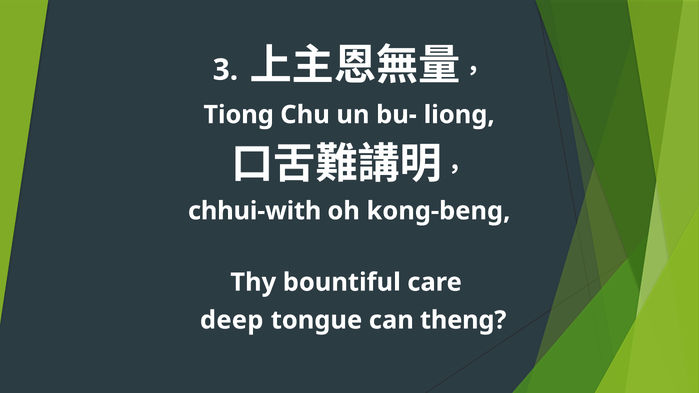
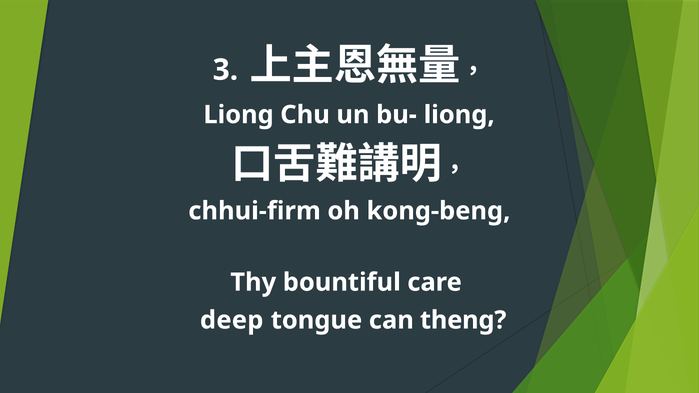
Tiong at (239, 115): Tiong -> Liong
chhui-with: chhui-with -> chhui-firm
